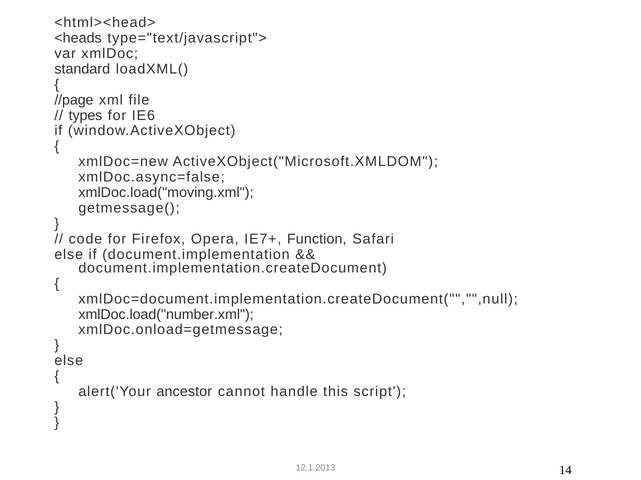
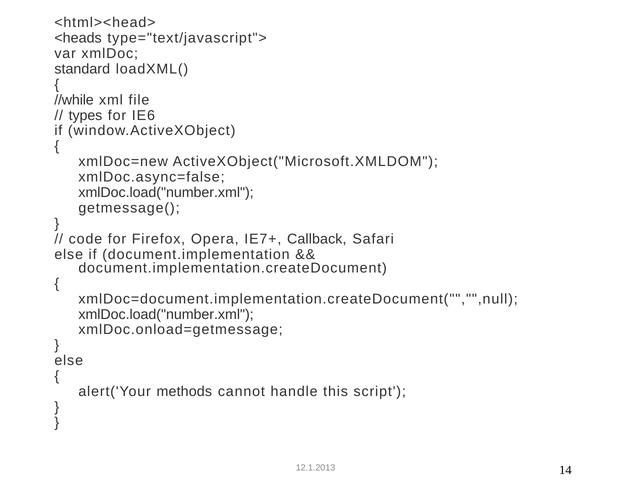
//page: //page -> //while
xmlDoc.load("moving.xml at (166, 193): xmlDoc.load("moving.xml -> xmlDoc.load("number.xml
Function: Function -> Callback
ancestor: ancestor -> methods
